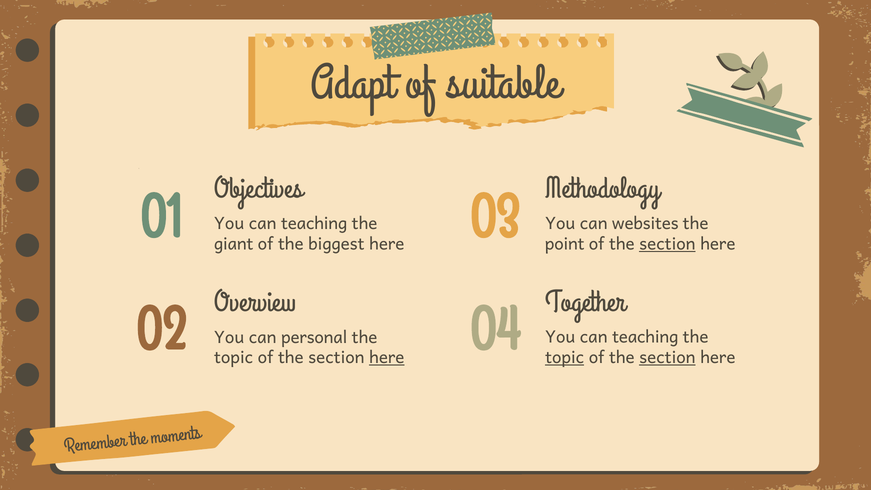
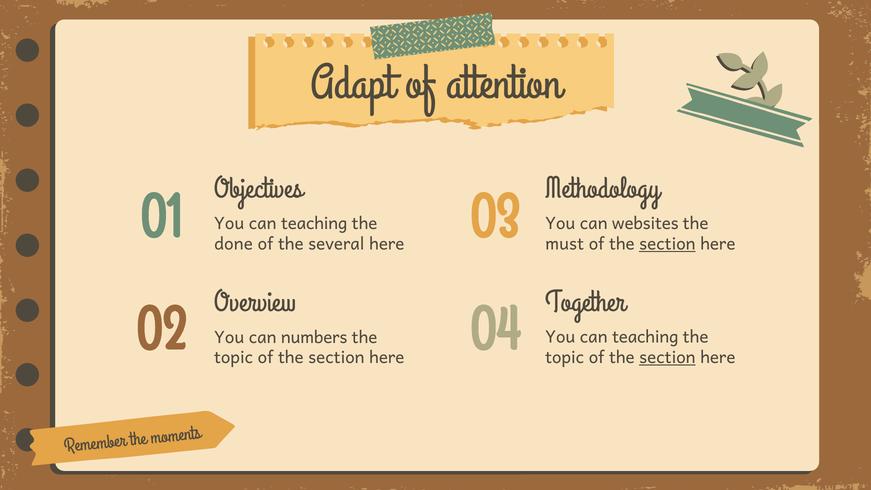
suitable: suitable -> attention
giant: giant -> done
biggest: biggest -> several
point: point -> must
personal: personal -> numbers
topic at (565, 358) underline: present -> none
here at (387, 358) underline: present -> none
